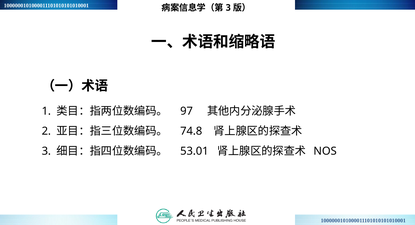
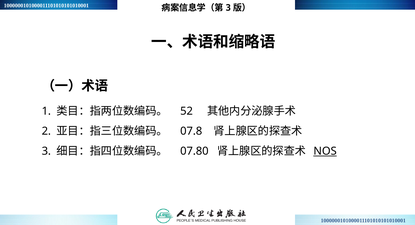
97: 97 -> 52
74.8: 74.8 -> 07.8
53.01: 53.01 -> 07.80
NOS underline: none -> present
